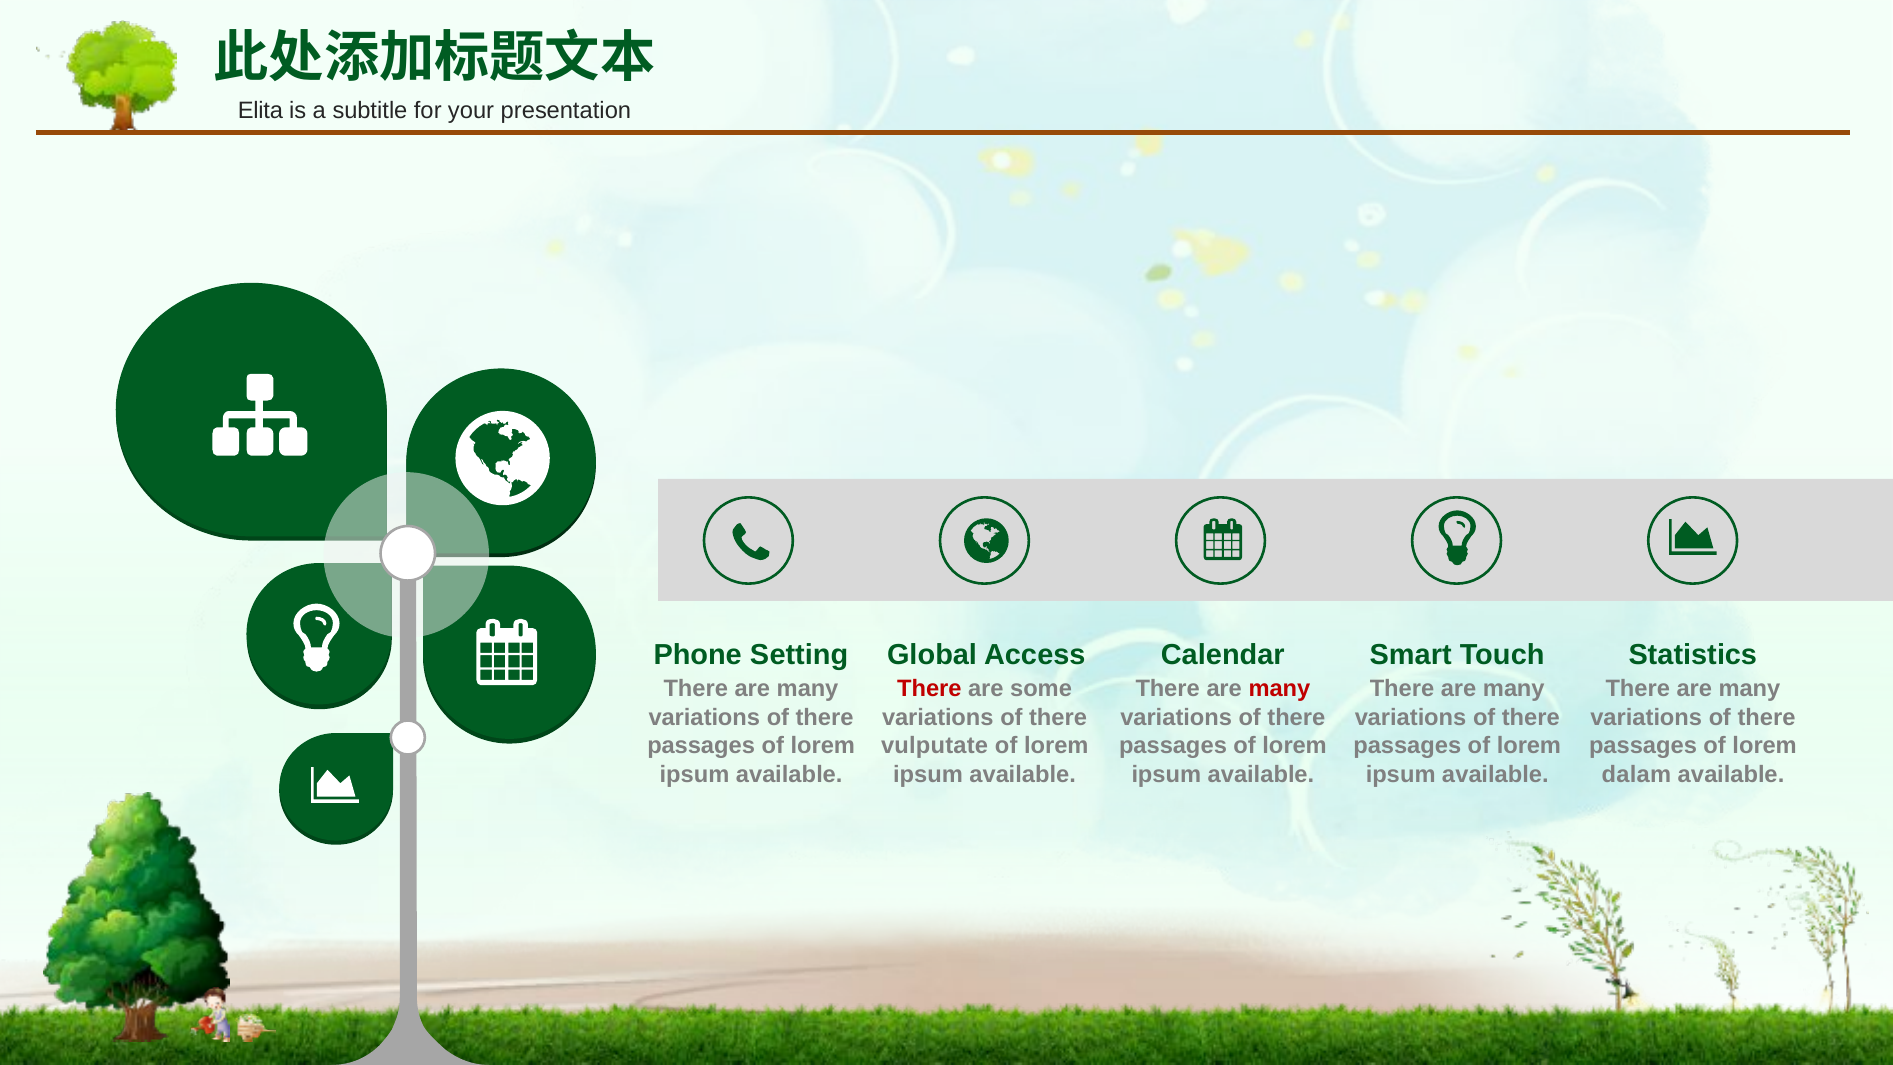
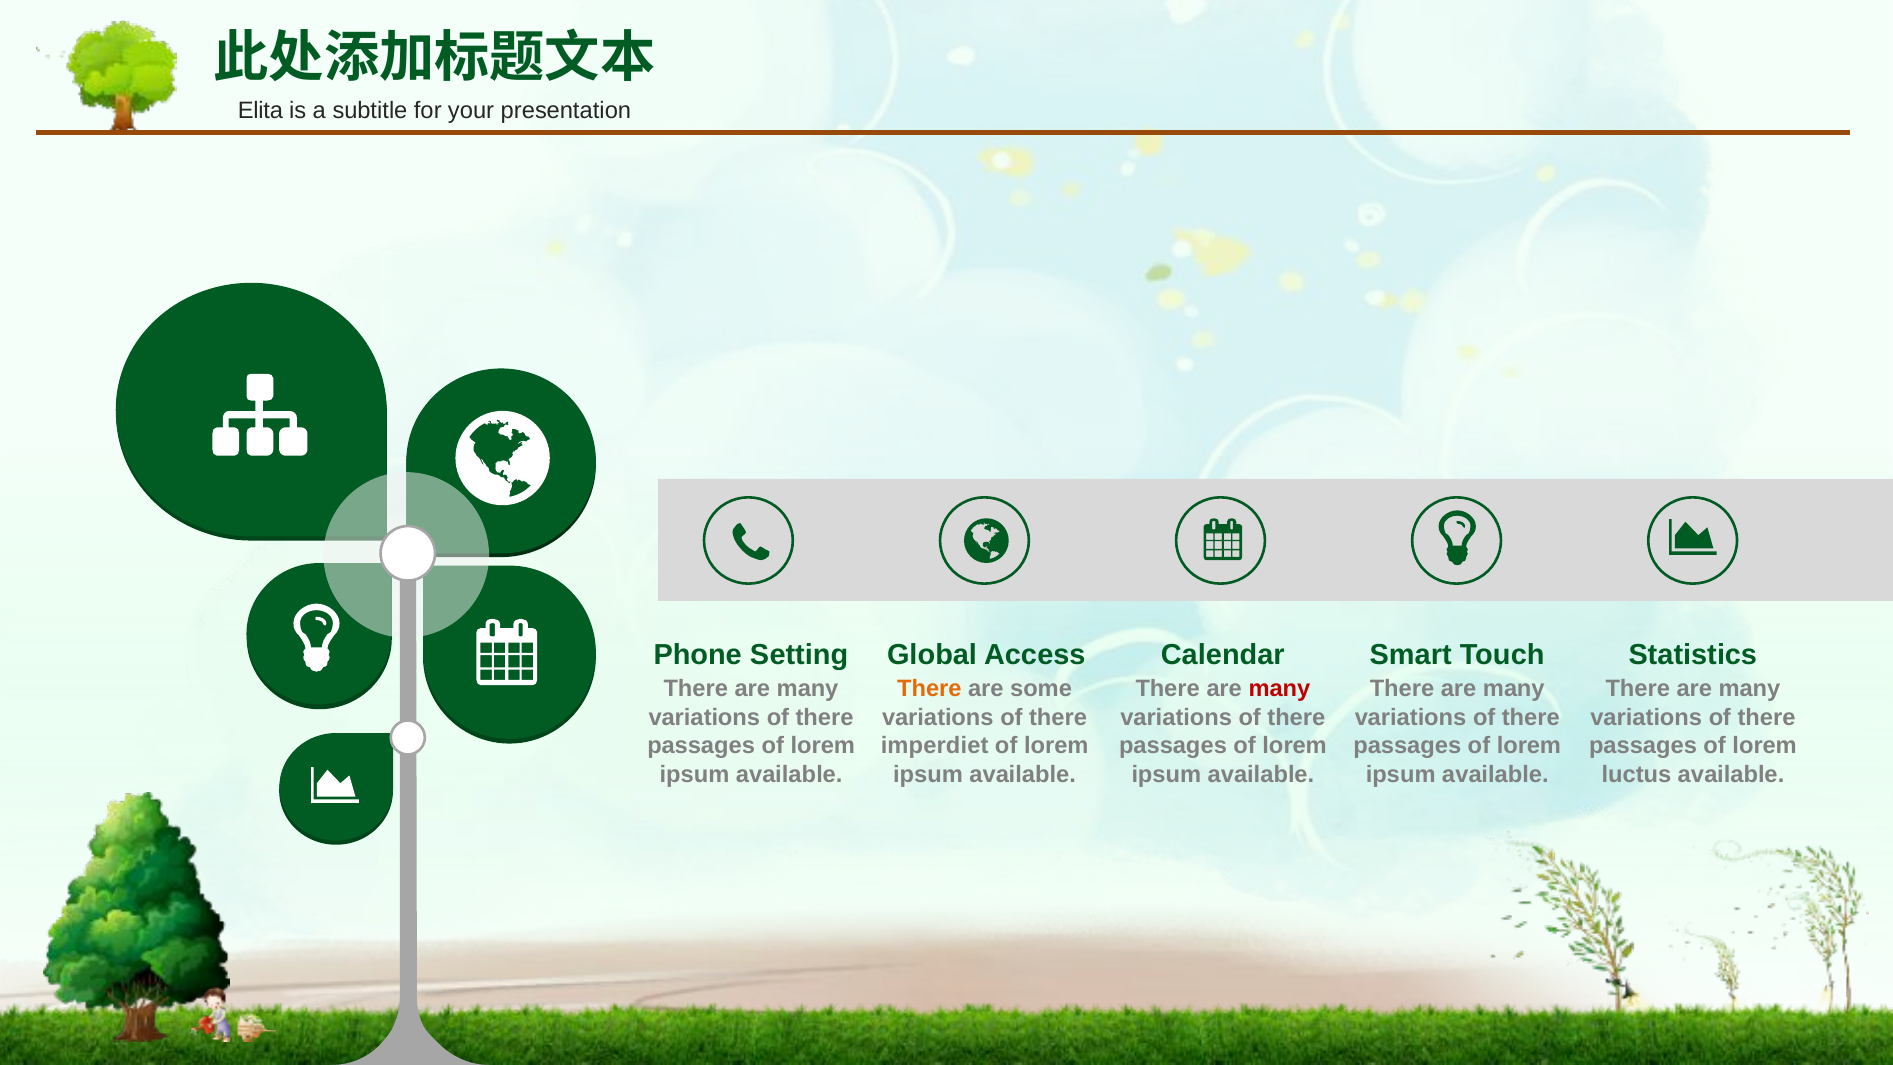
There at (929, 689) colour: red -> orange
vulputate: vulputate -> imperdiet
dalam: dalam -> luctus
